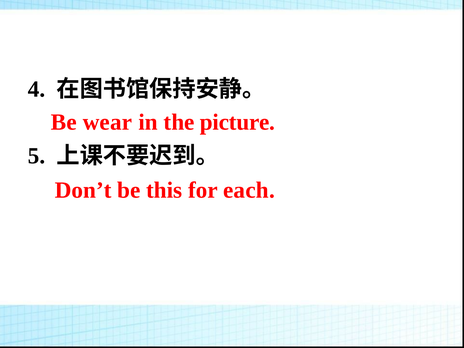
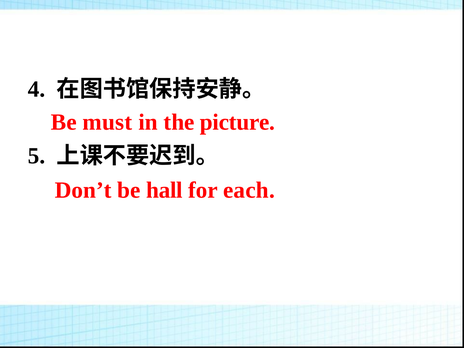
wear: wear -> must
this: this -> hall
